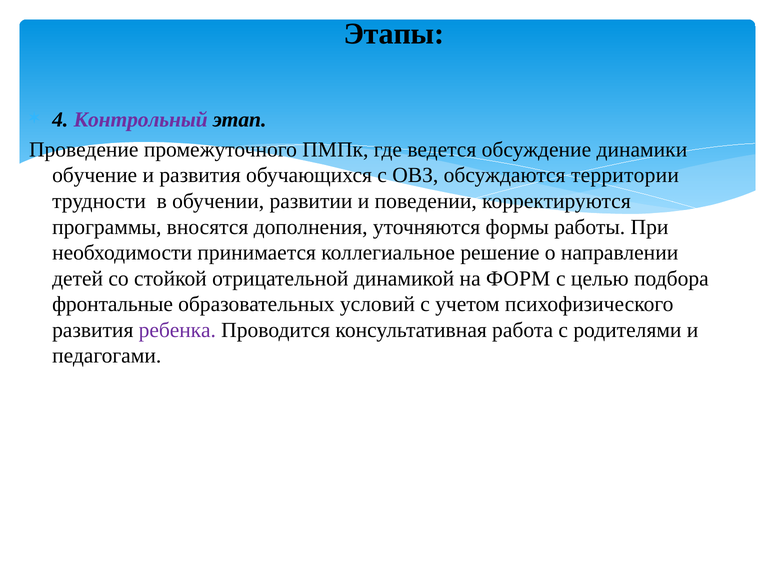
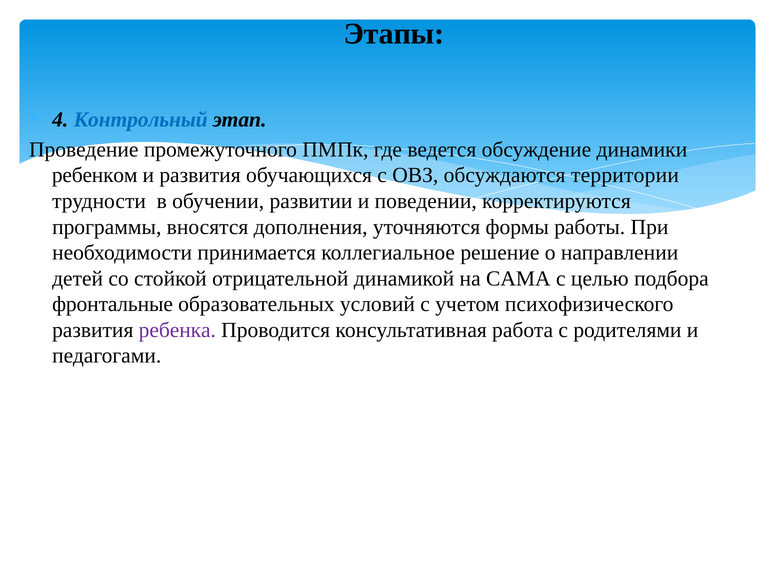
Контрольный colour: purple -> blue
обучение: обучение -> ребенком
ФОРМ: ФОРМ -> САМА
